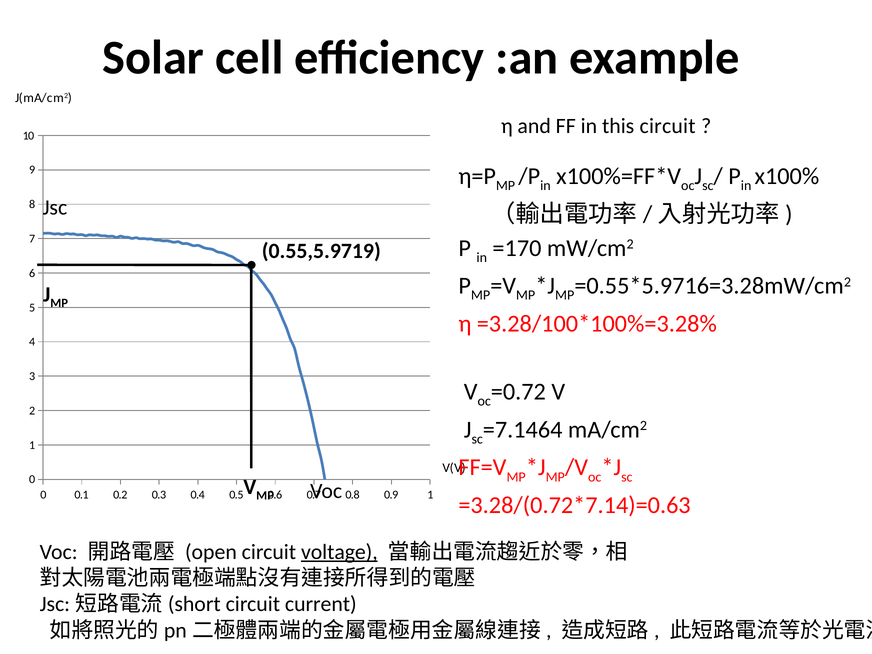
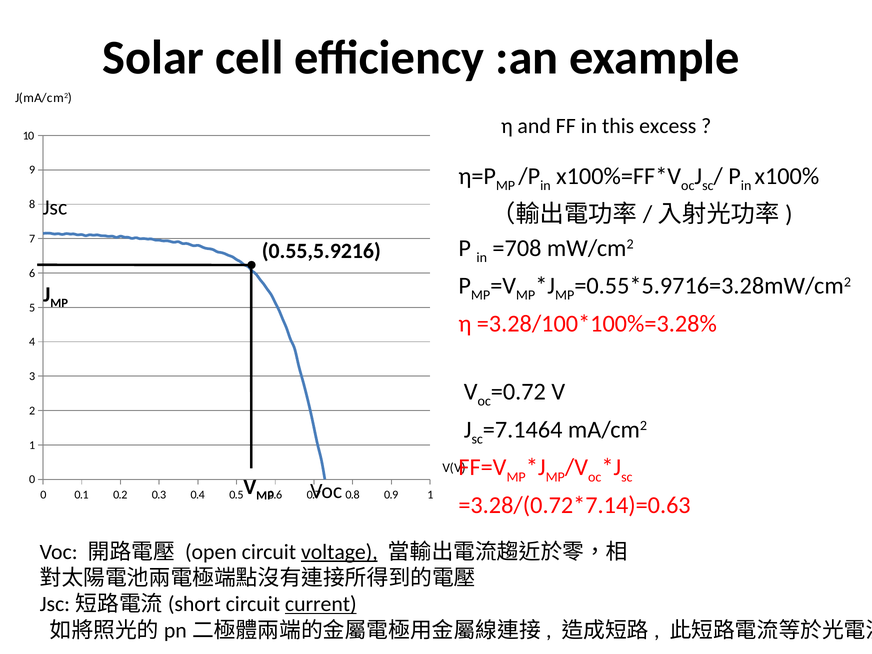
this circuit: circuit -> excess
=170: =170 -> =708
0.55,5.9719: 0.55,5.9719 -> 0.55,5.9216
current underline: none -> present
